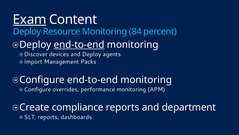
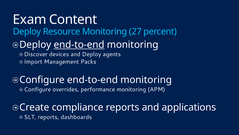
Exam underline: present -> none
84: 84 -> 27
department: department -> applications
